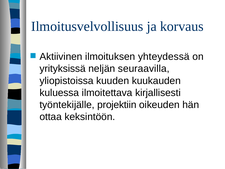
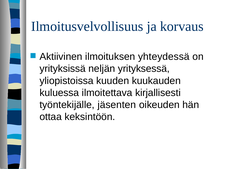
seuraavilla: seuraavilla -> yrityksessä
projektiin: projektiin -> jäsenten
